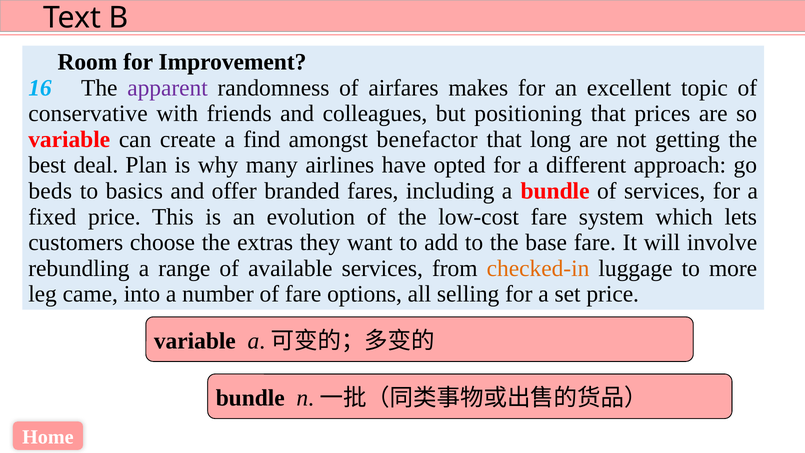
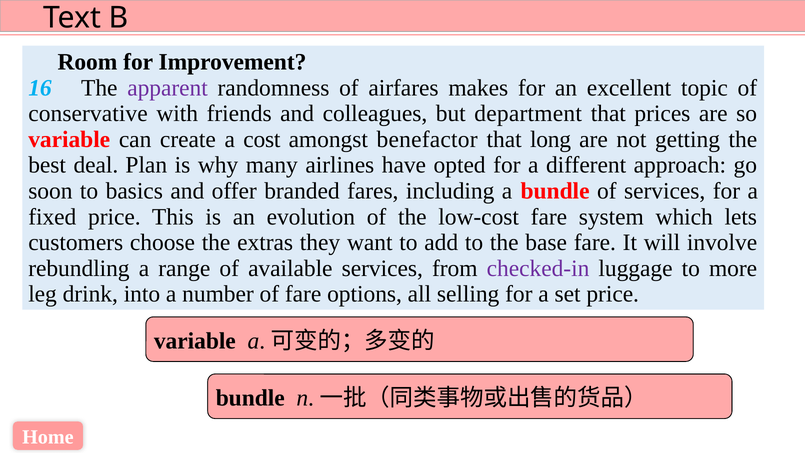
positioning: positioning -> department
find: find -> cost
beds: beds -> soon
checked-in colour: orange -> purple
came: came -> drink
